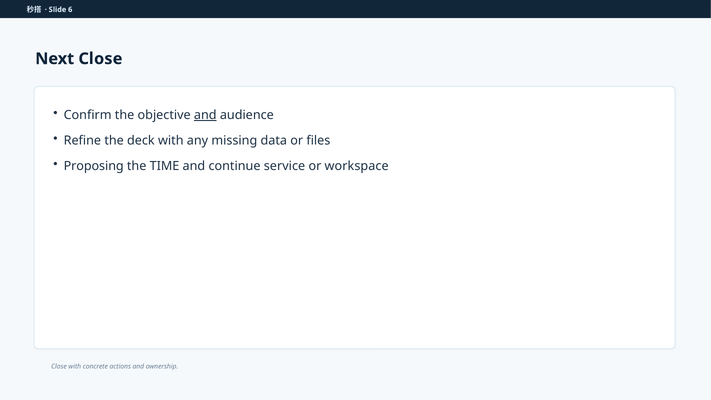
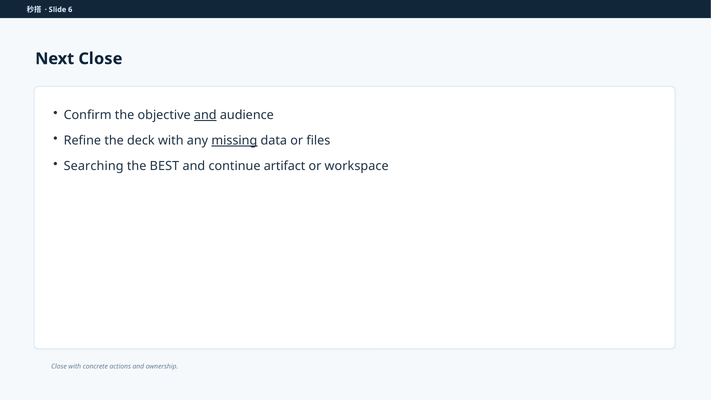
missing underline: none -> present
Proposing: Proposing -> Searching
TIME: TIME -> BEST
service: service -> artifact
